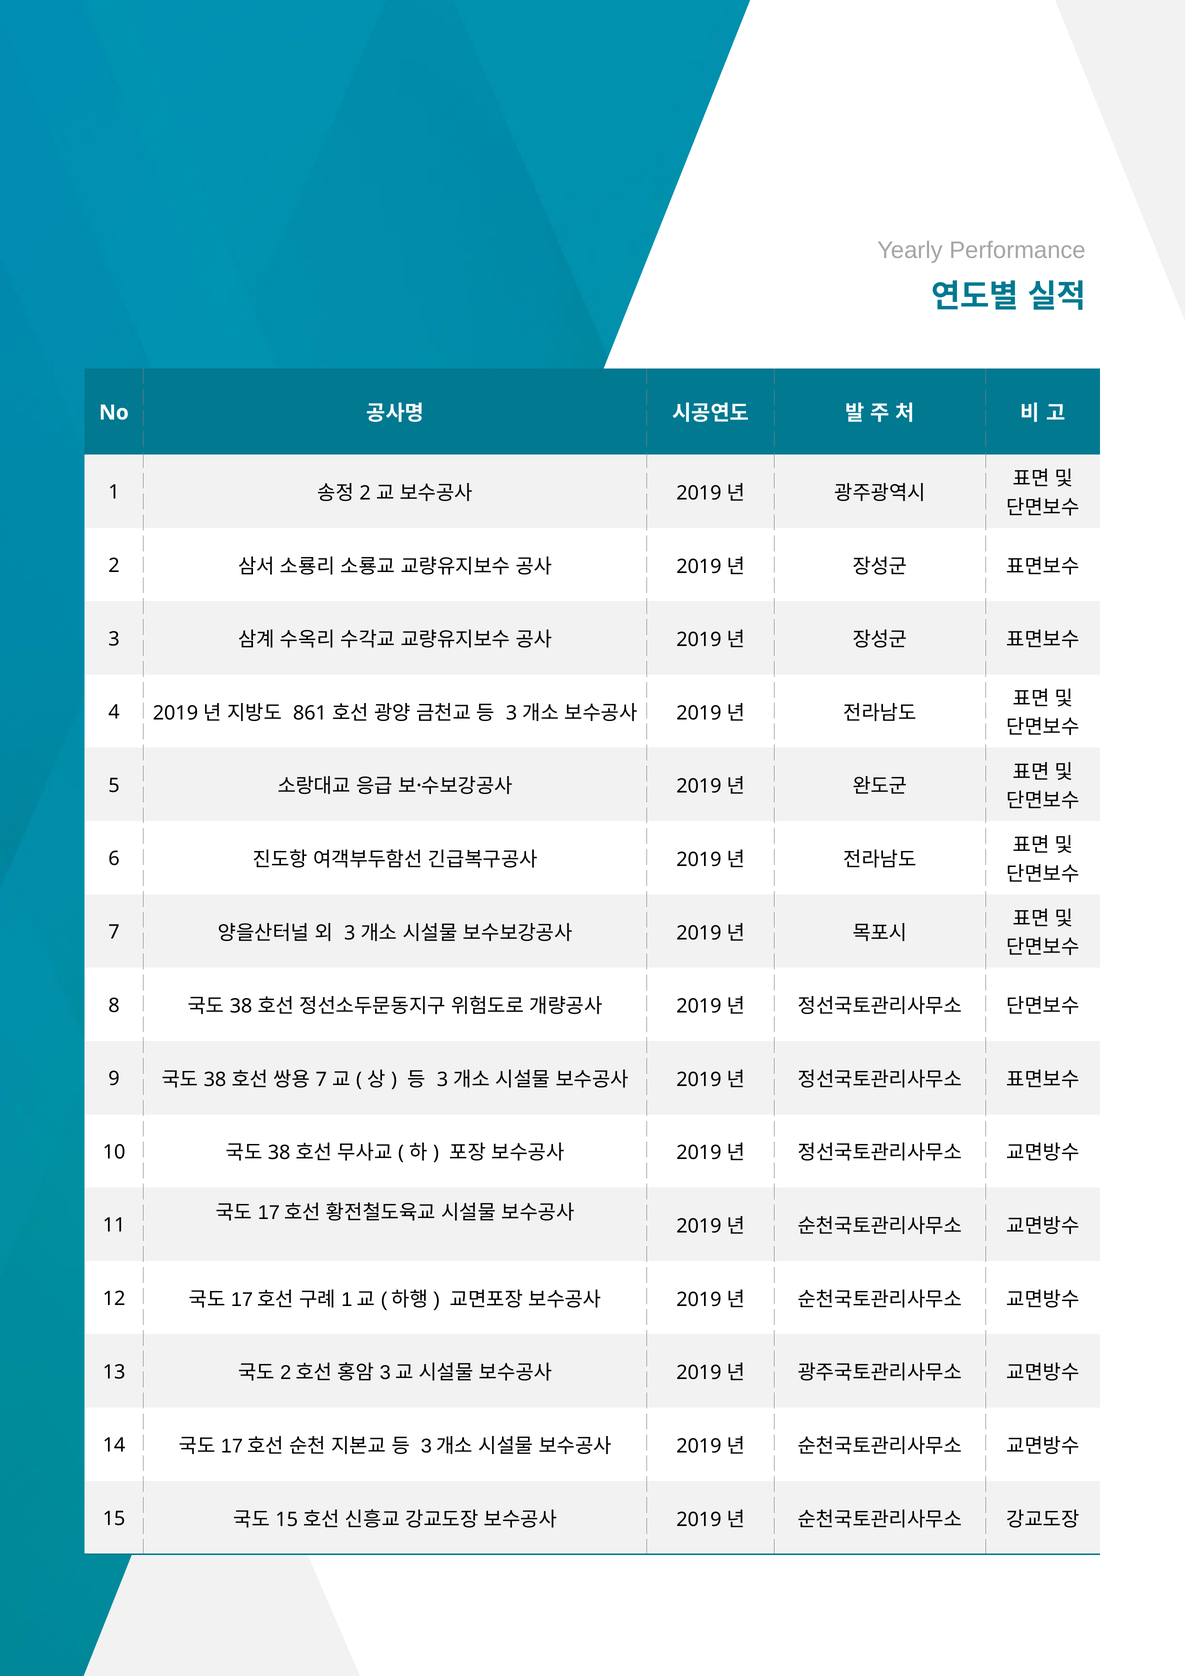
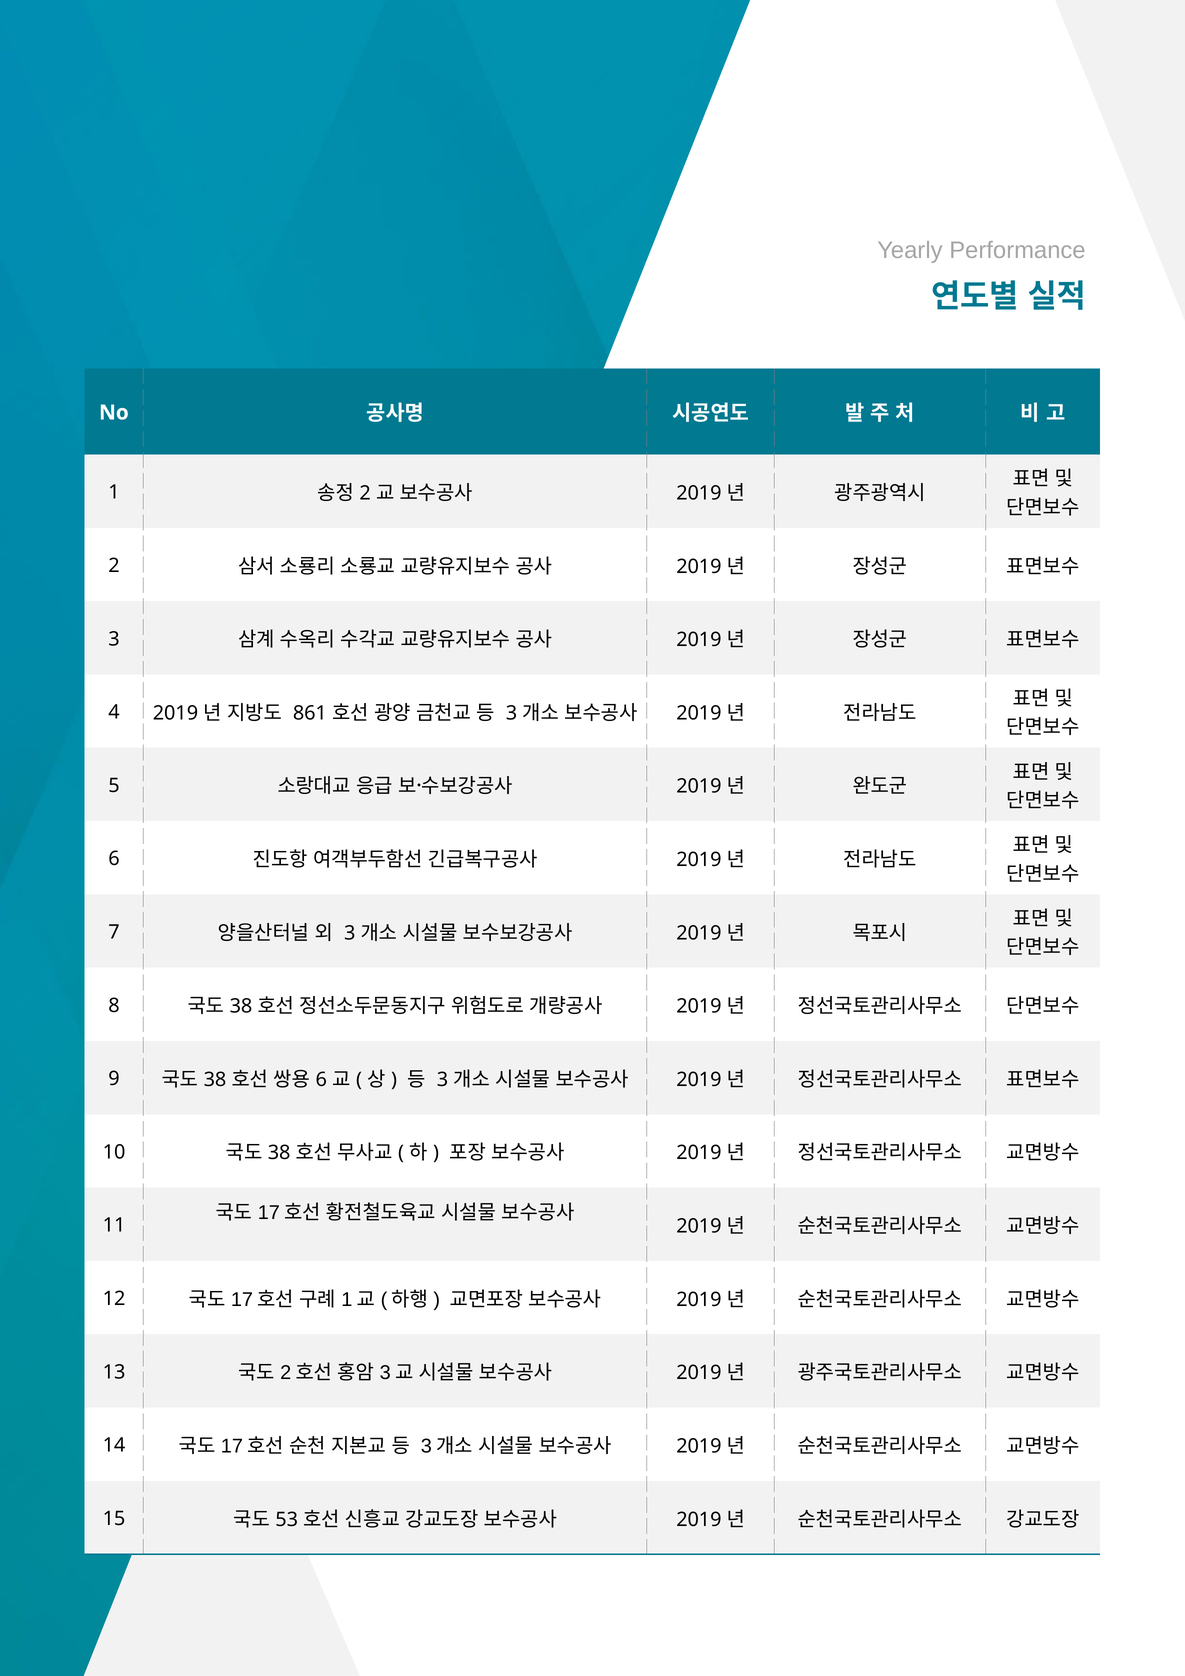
7 at (321, 1080): 7 -> 6
15 at (287, 1519): 15 -> 53
